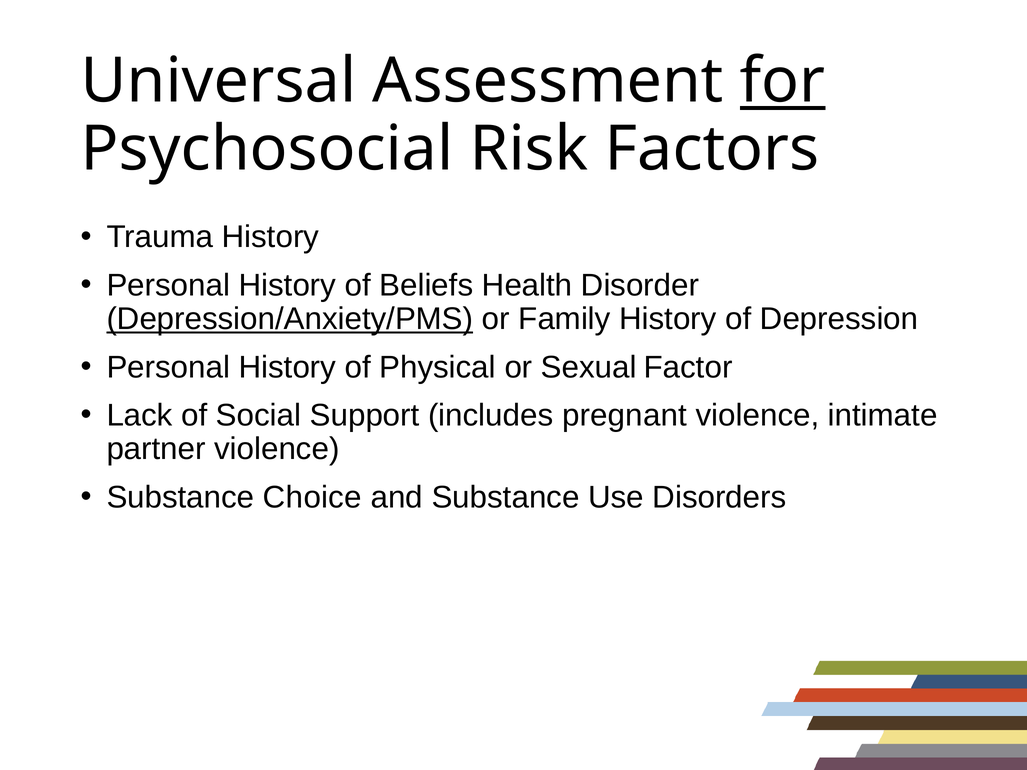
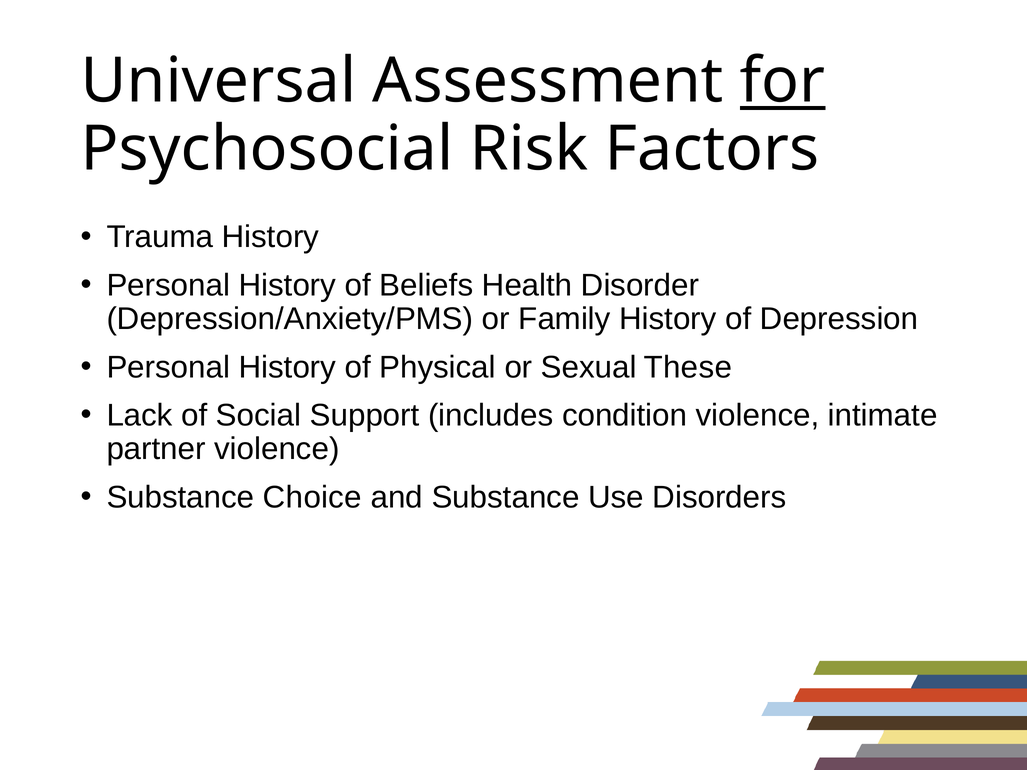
Depression/Anxiety/PMS underline: present -> none
Factor: Factor -> These
pregnant: pregnant -> condition
